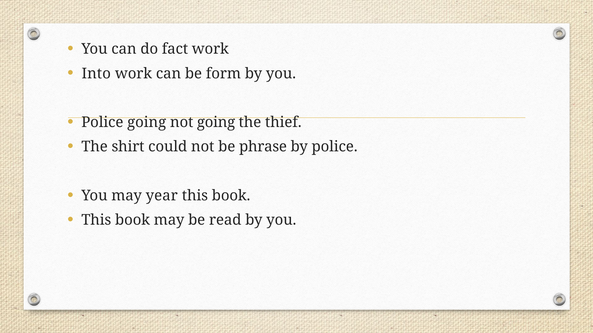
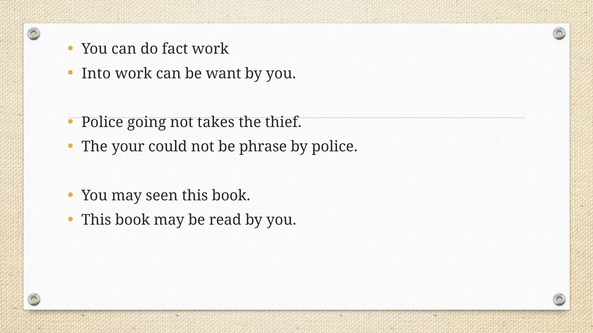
form: form -> want
not going: going -> takes
shirt: shirt -> your
year: year -> seen
